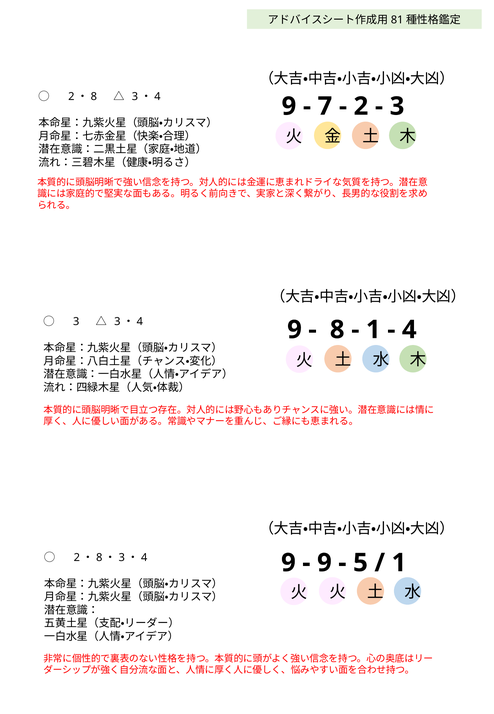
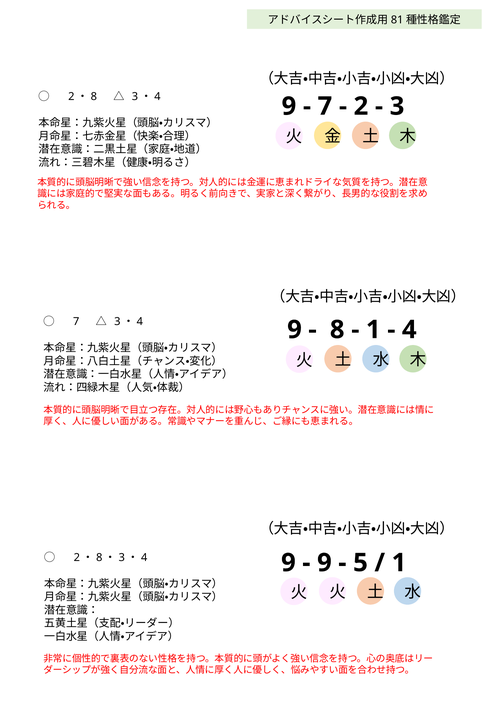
3 at (76, 321): 3 -> 7
